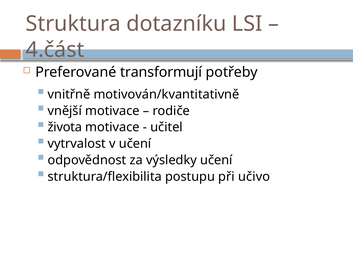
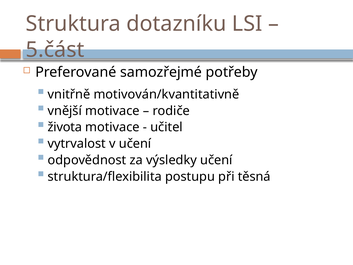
4.část: 4.část -> 5.část
transformují: transformují -> samozřejmé
učivo: učivo -> těsná
